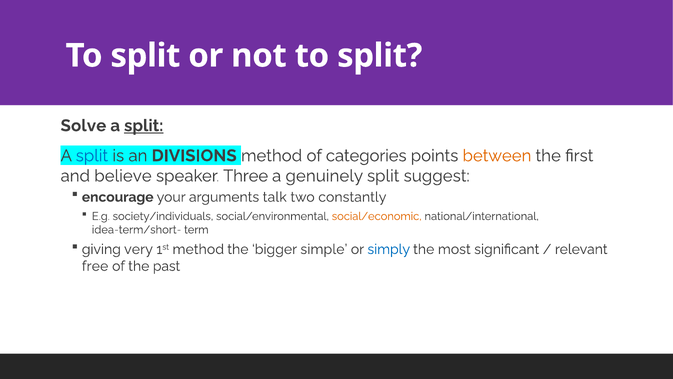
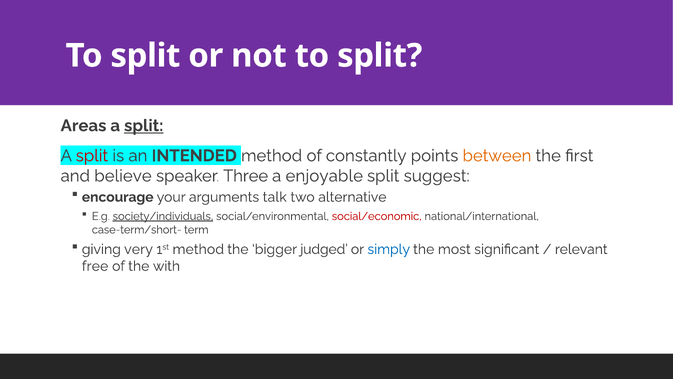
Solve: Solve -> Areas
split at (92, 156) colour: blue -> red
DIVISIONS: DIVISIONS -> INTENDED
categories: categories -> constantly
genuinely: genuinely -> enjoyable
constantly: constantly -> alternative
society/individuals underline: none -> present
social/economic colour: orange -> red
idea-term/short-: idea-term/short- -> case-term/short-
simple: simple -> judged
past: past -> with
